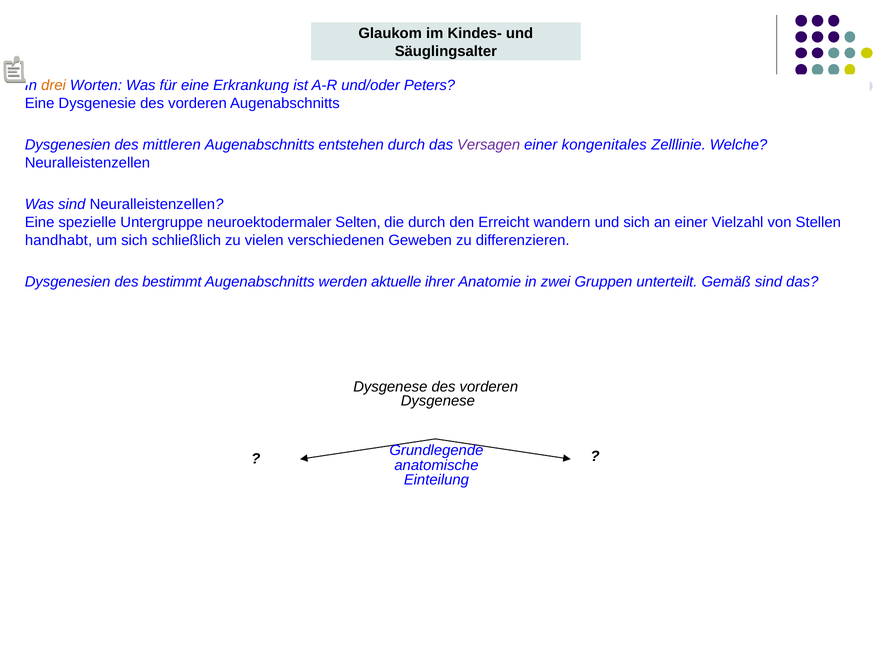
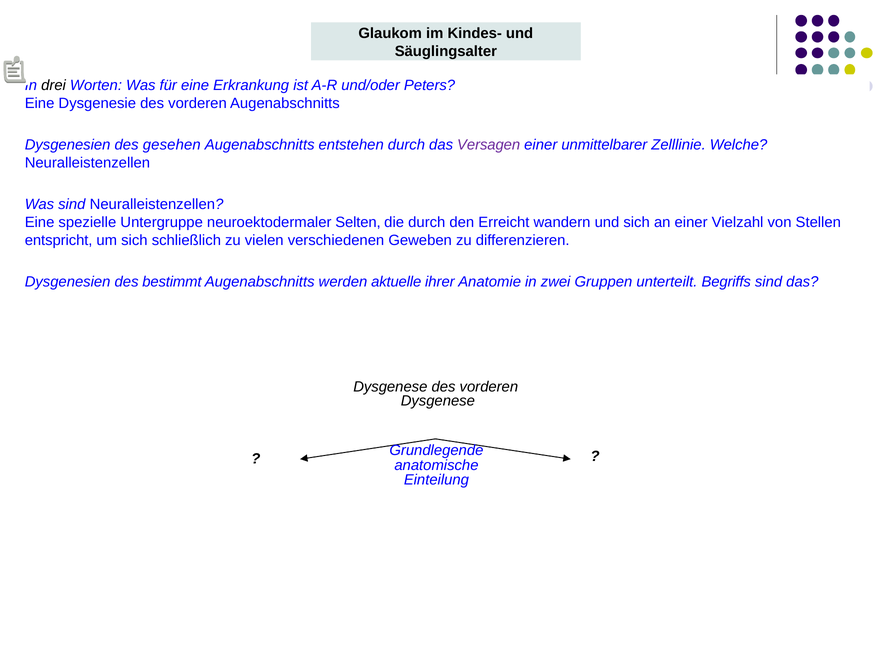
drei colour: orange -> black
mittleren: mittleren -> gesehen
kongenitales: kongenitales -> unmittelbarer
handhabt: handhabt -> entspricht
Gemäß: Gemäß -> Begriffs
